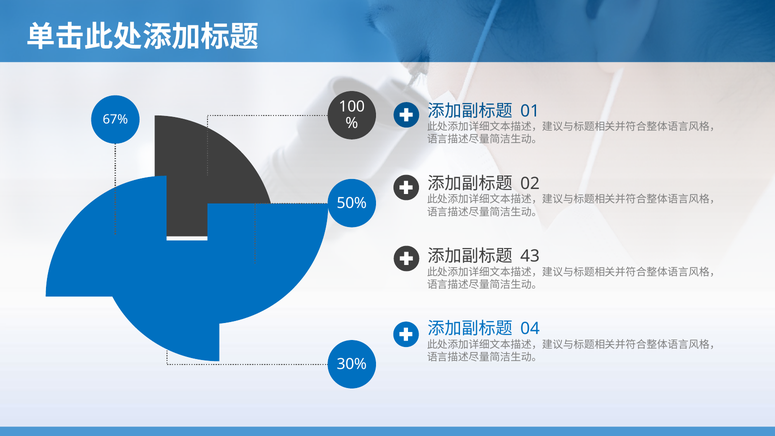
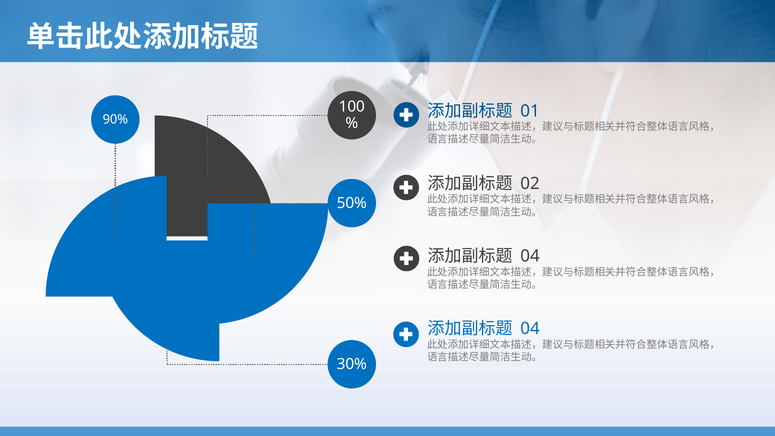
67%: 67% -> 90%
43 at (530, 256): 43 -> 04
